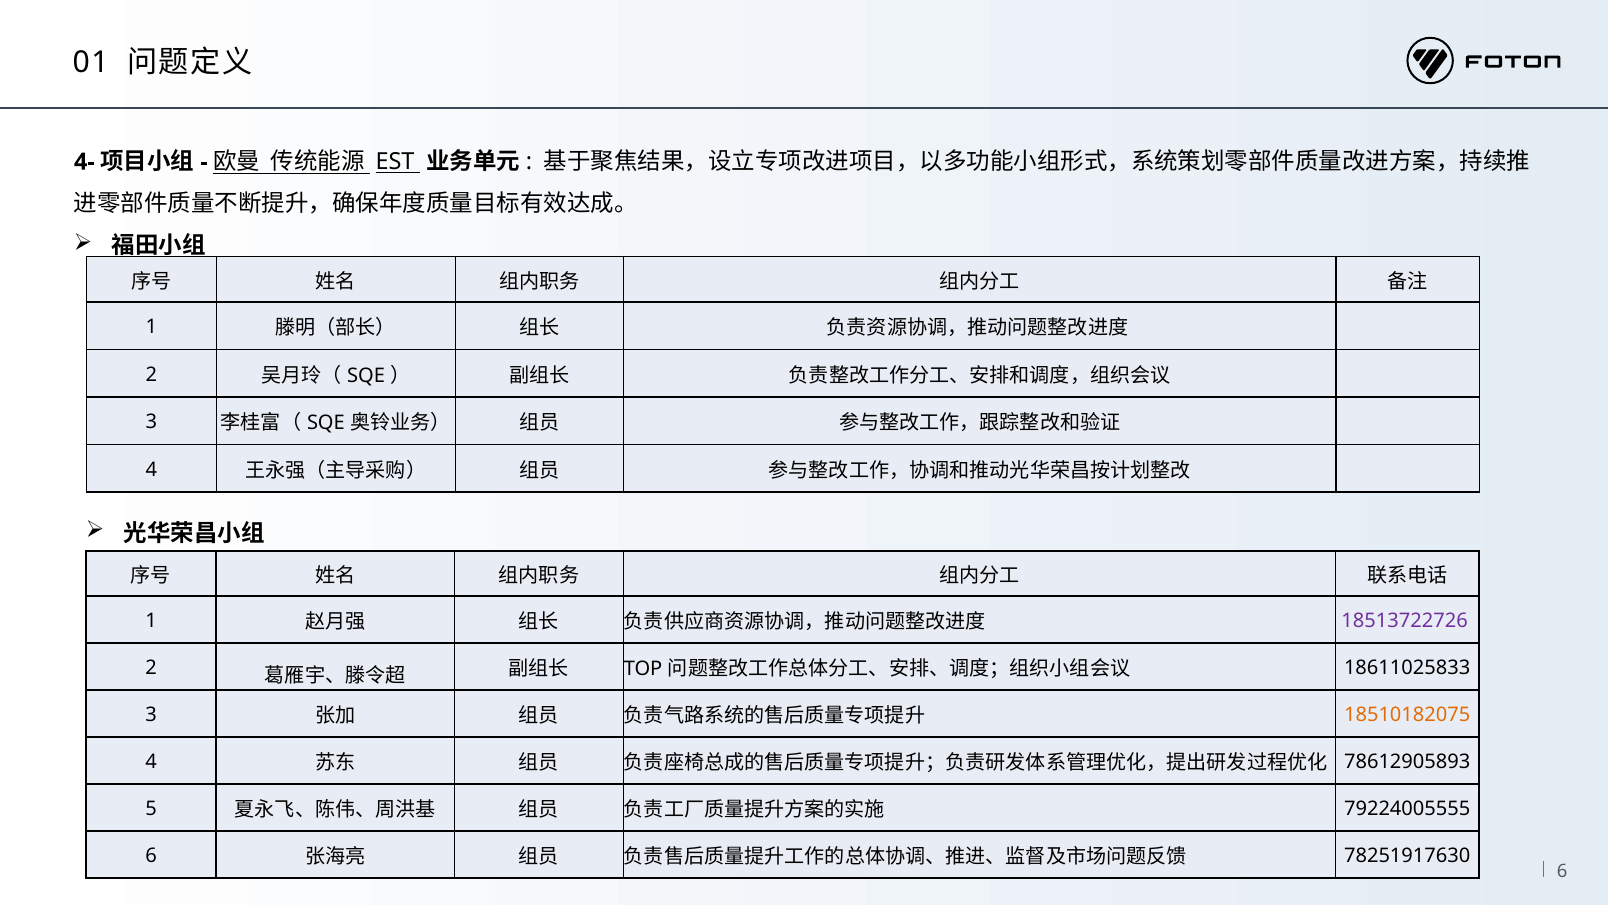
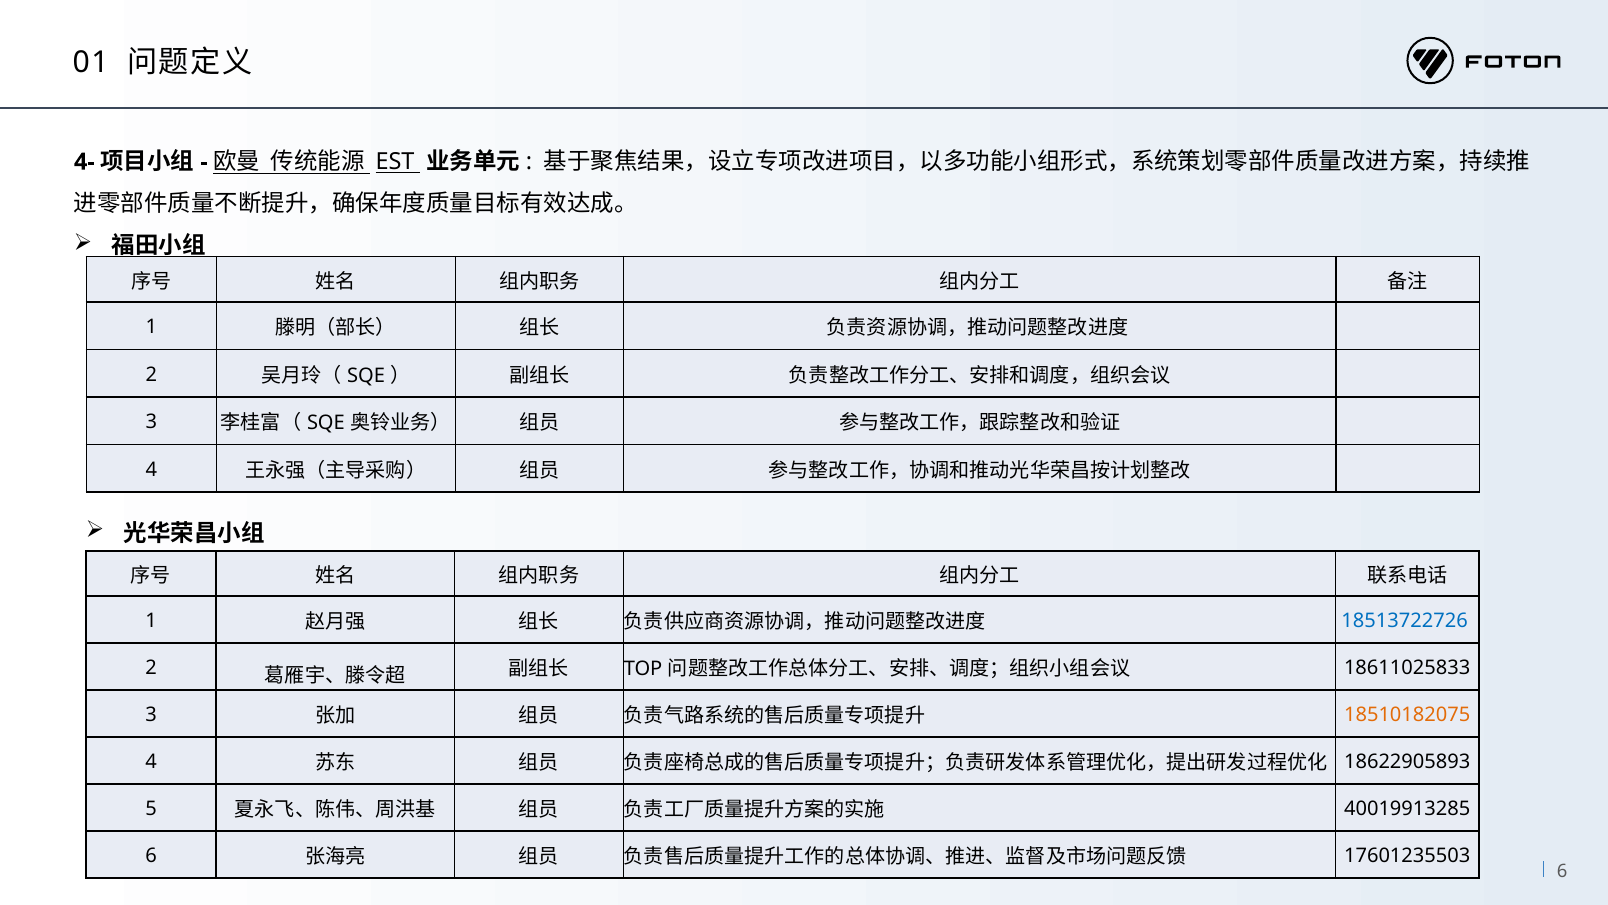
18513722726 colour: purple -> blue
78612905893: 78612905893 -> 18622905893
79224005555: 79224005555 -> 40019913285
78251917630: 78251917630 -> 17601235503
